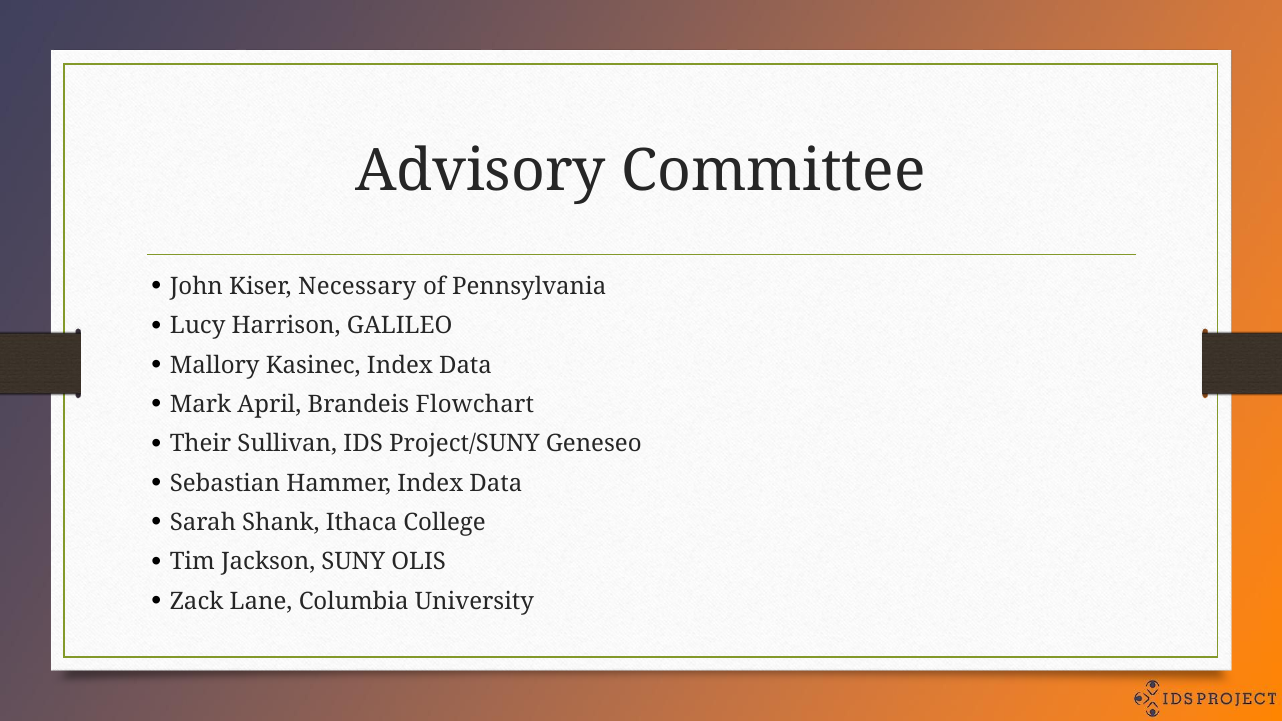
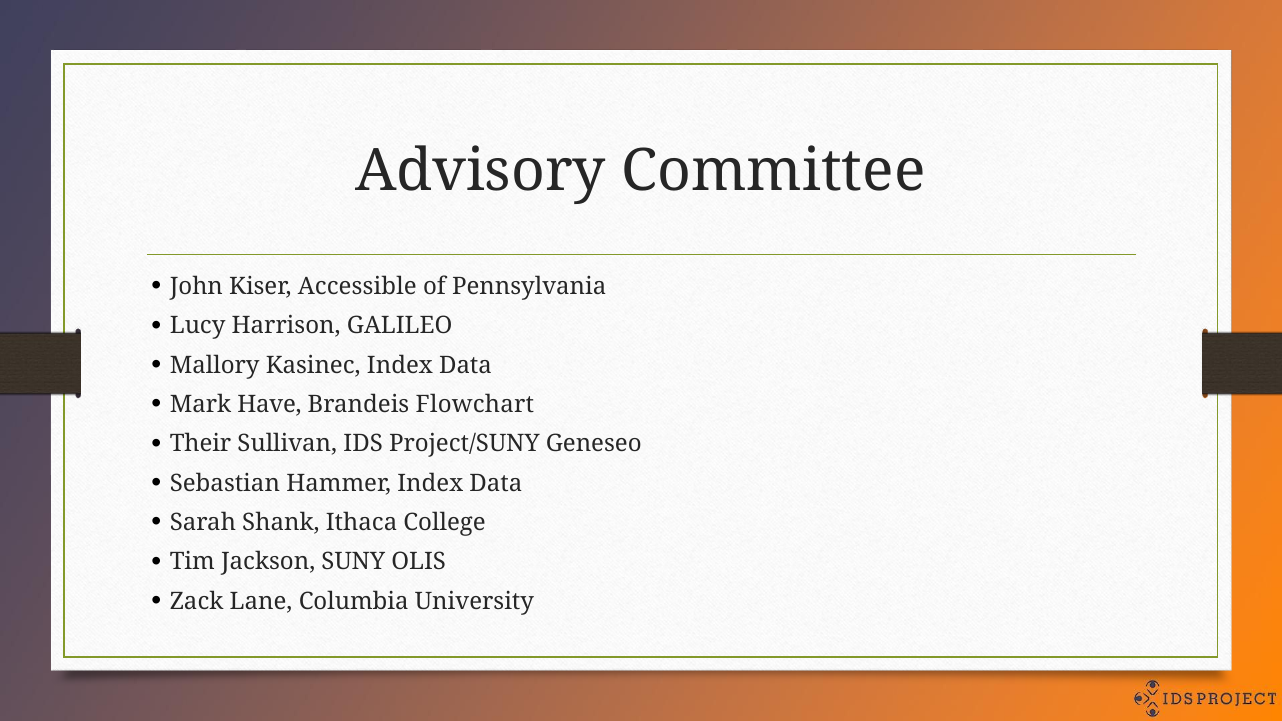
Necessary: Necessary -> Accessible
April: April -> Have
